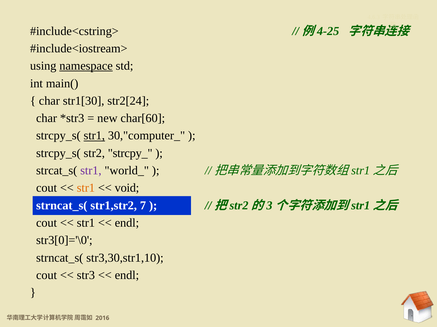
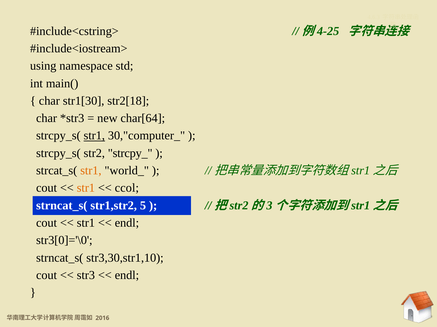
namespace underline: present -> none
str2[24: str2[24 -> str2[18
char[60: char[60 -> char[64
str1 at (91, 171) colour: purple -> orange
void: void -> ccol
7: 7 -> 5
